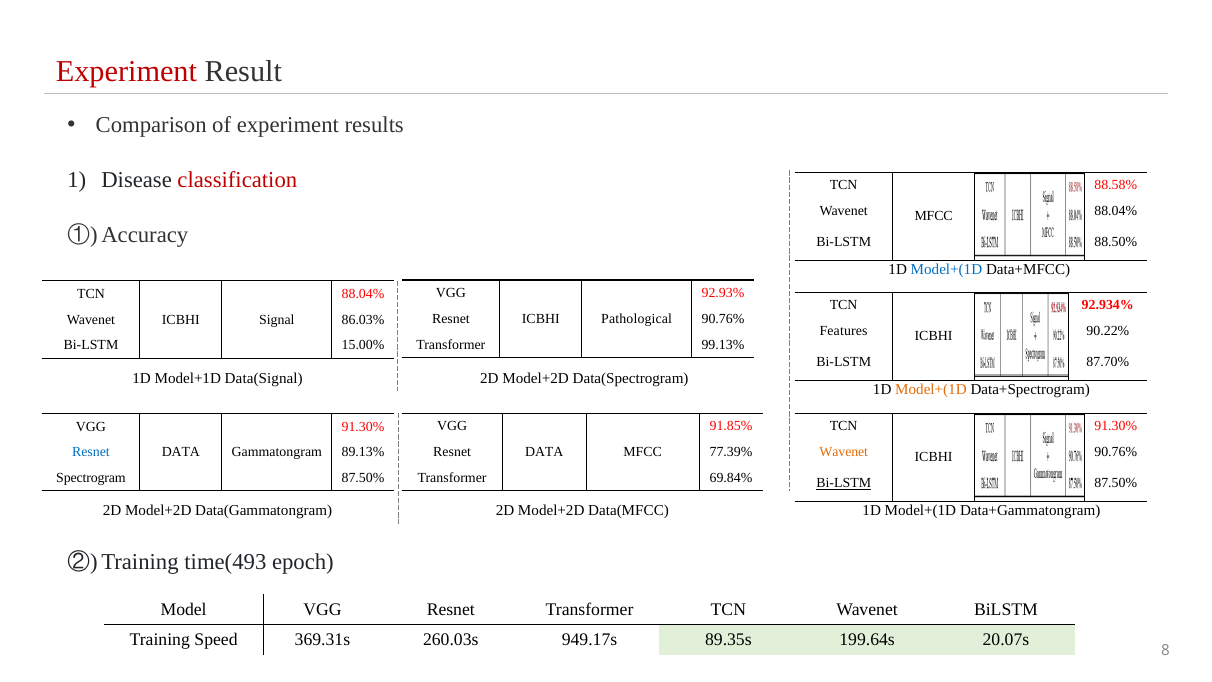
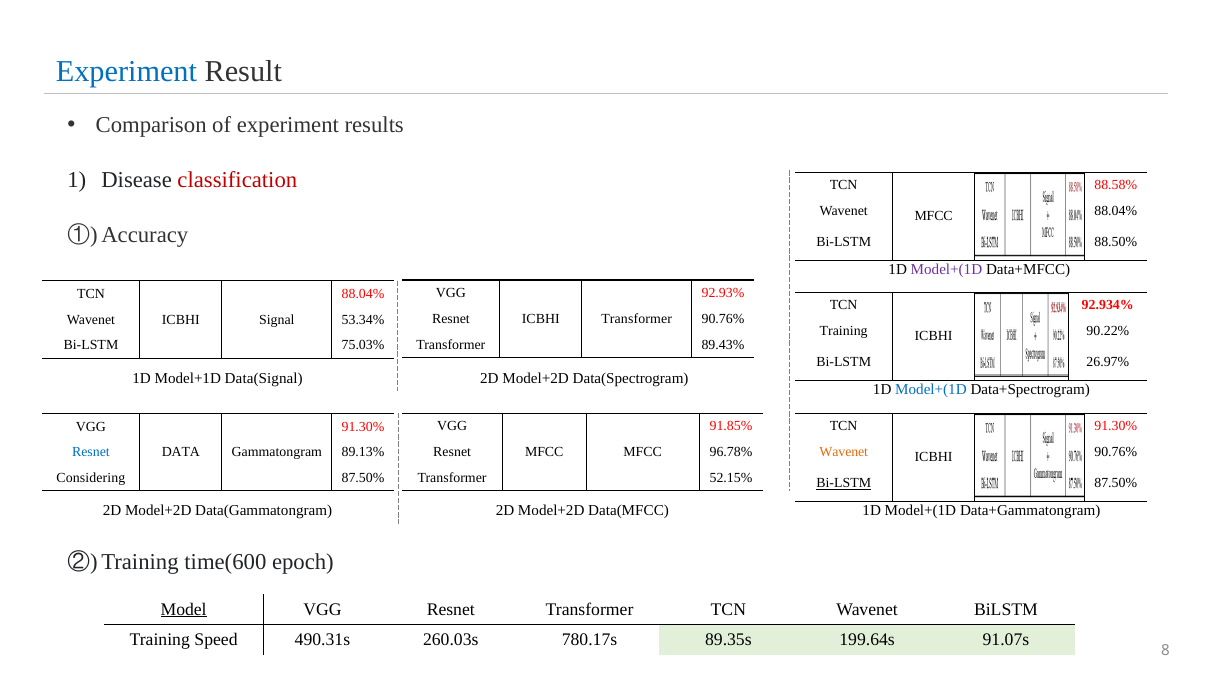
Experiment at (126, 71) colour: red -> blue
Model+(1D at (946, 269) colour: blue -> purple
ICBHI Pathological: Pathological -> Transformer
86.03%: 86.03% -> 53.34%
Features at (844, 331): Features -> Training
99.13%: 99.13% -> 89.43%
15.00%: 15.00% -> 75.03%
87.70%: 87.70% -> 26.97%
Model+(1D at (931, 389) colour: orange -> blue
DATA at (544, 452): DATA -> MFCC
77.39%: 77.39% -> 96.78%
69.84%: 69.84% -> 52.15%
Spectrogram: Spectrogram -> Considering
time(493: time(493 -> time(600
Model underline: none -> present
369.31s: 369.31s -> 490.31s
949.17s: 949.17s -> 780.17s
20.07s: 20.07s -> 91.07s
